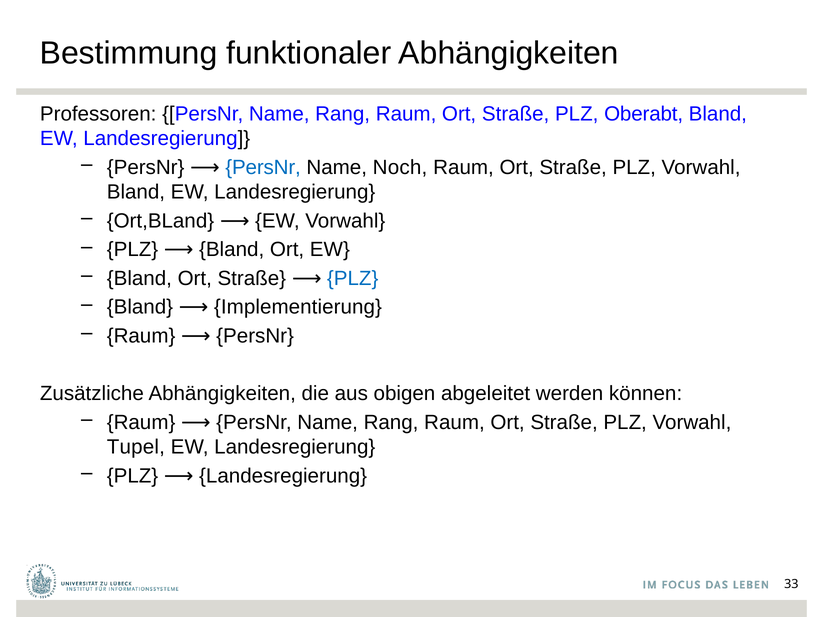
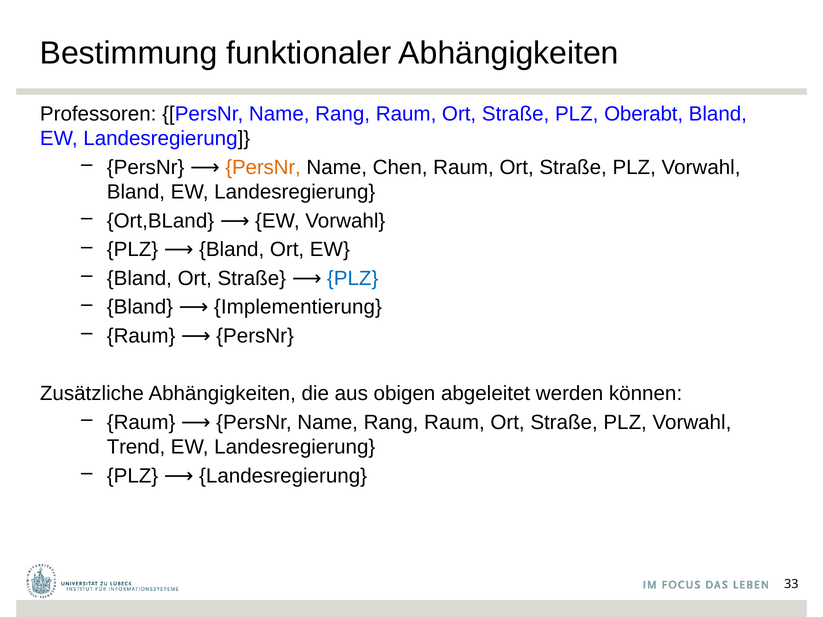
PersNr at (263, 167) colour: blue -> orange
Noch: Noch -> Chen
Tupel: Tupel -> Trend
